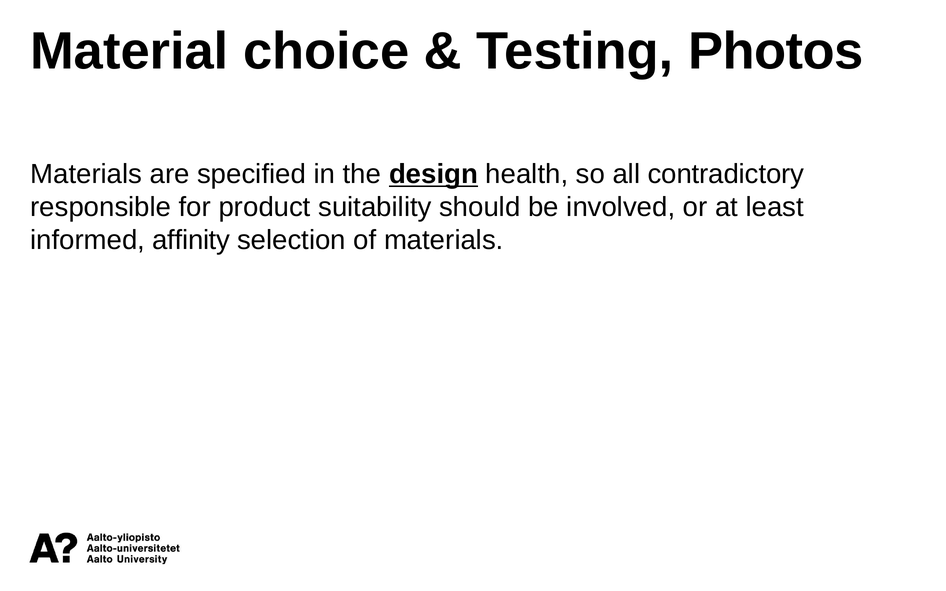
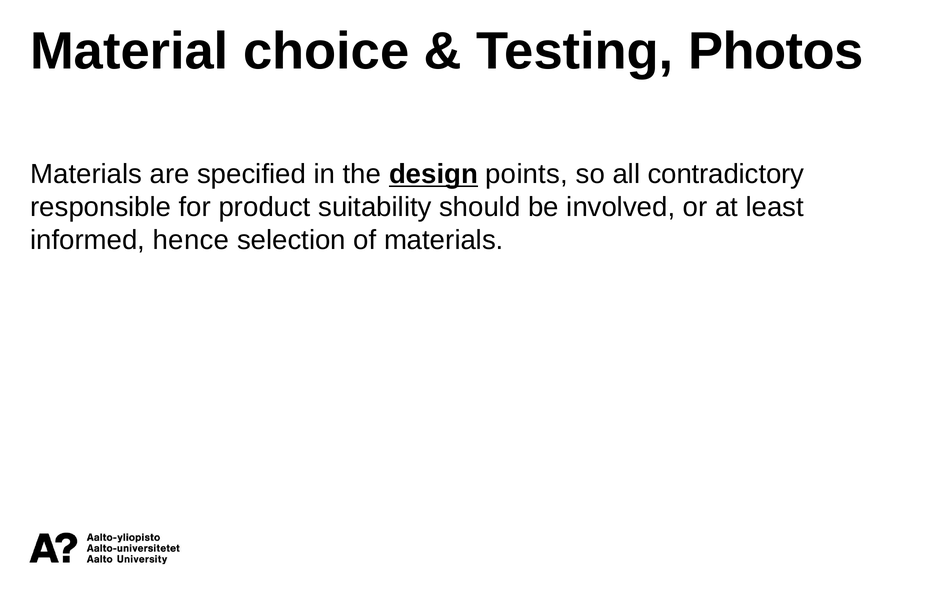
health: health -> points
affinity: affinity -> hence
